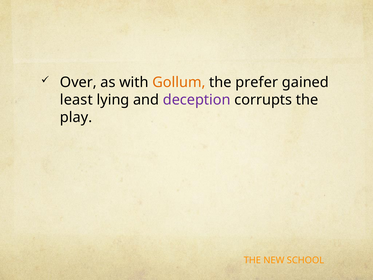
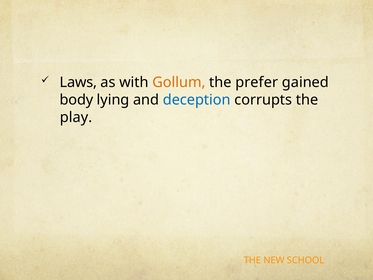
Over: Over -> Laws
least: least -> body
deception colour: purple -> blue
